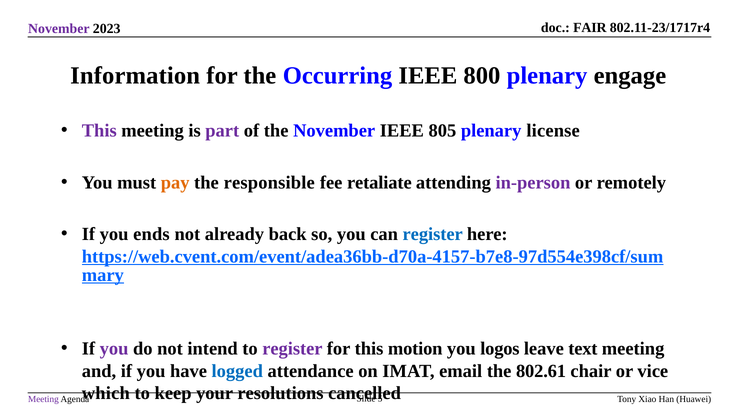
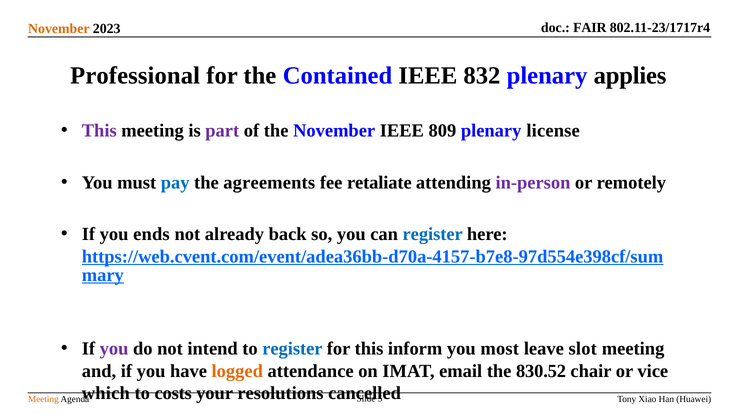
November at (59, 29) colour: purple -> orange
Information: Information -> Professional
Occurring: Occurring -> Contained
800: 800 -> 832
engage: engage -> applies
805: 805 -> 809
pay colour: orange -> blue
responsible: responsible -> agreements
register at (292, 349) colour: purple -> blue
motion: motion -> inform
logos: logos -> most
text: text -> slot
logged colour: blue -> orange
802.61: 802.61 -> 830.52
keep: keep -> costs
Meeting at (43, 399) colour: purple -> orange
